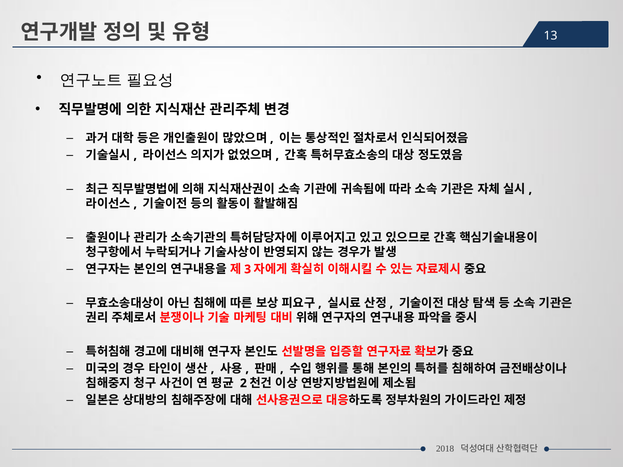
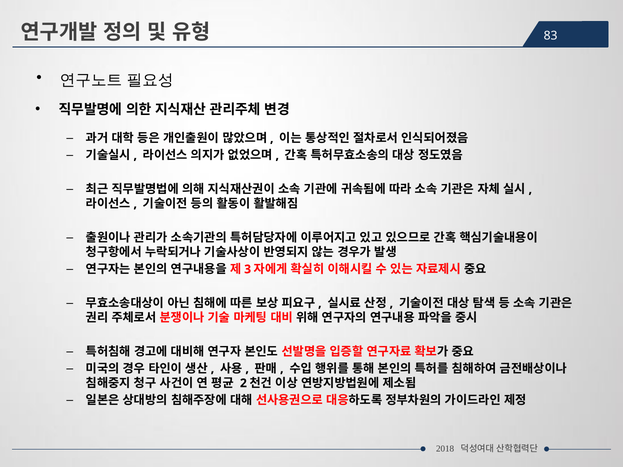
13: 13 -> 83
